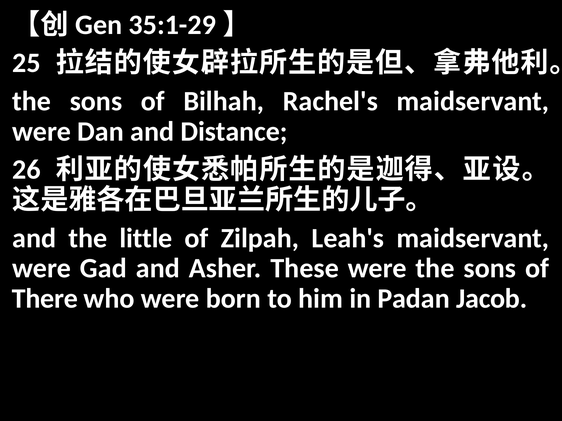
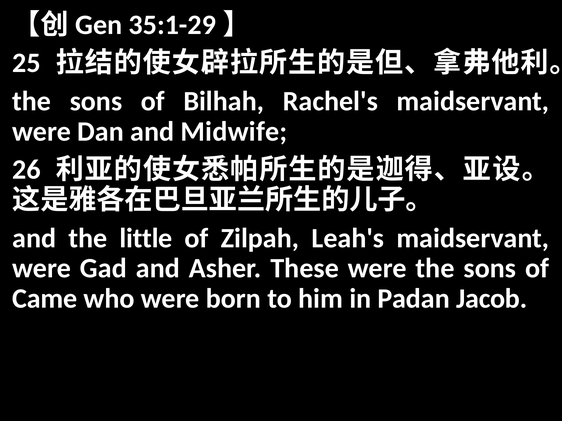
Distance: Distance -> Midwife
There: There -> Came
